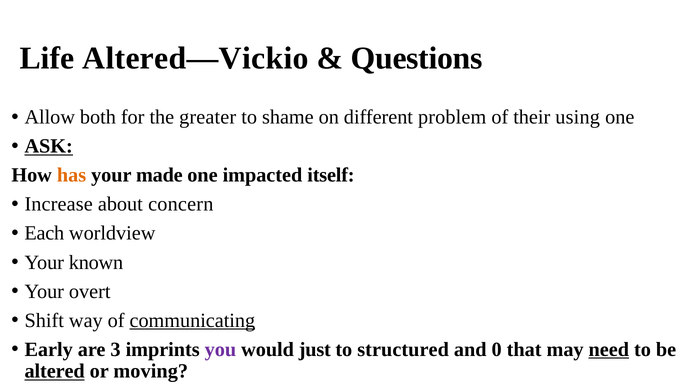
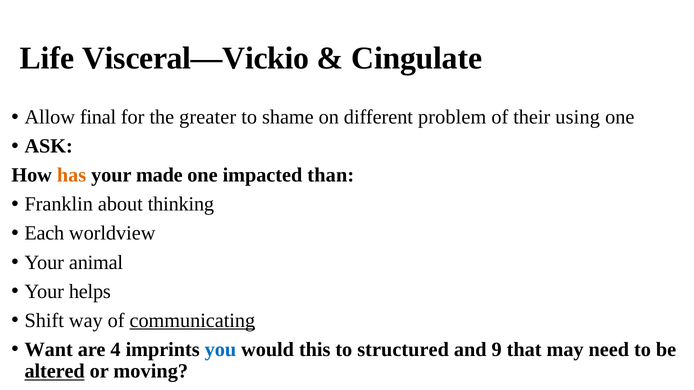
Altered—Vickio: Altered—Vickio -> Visceral—Vickio
Questions: Questions -> Cingulate
both: both -> final
ASK underline: present -> none
itself: itself -> than
Increase: Increase -> Franklin
concern: concern -> thinking
known: known -> animal
overt: overt -> helps
Early: Early -> Want
3: 3 -> 4
you colour: purple -> blue
just: just -> this
0: 0 -> 9
need underline: present -> none
